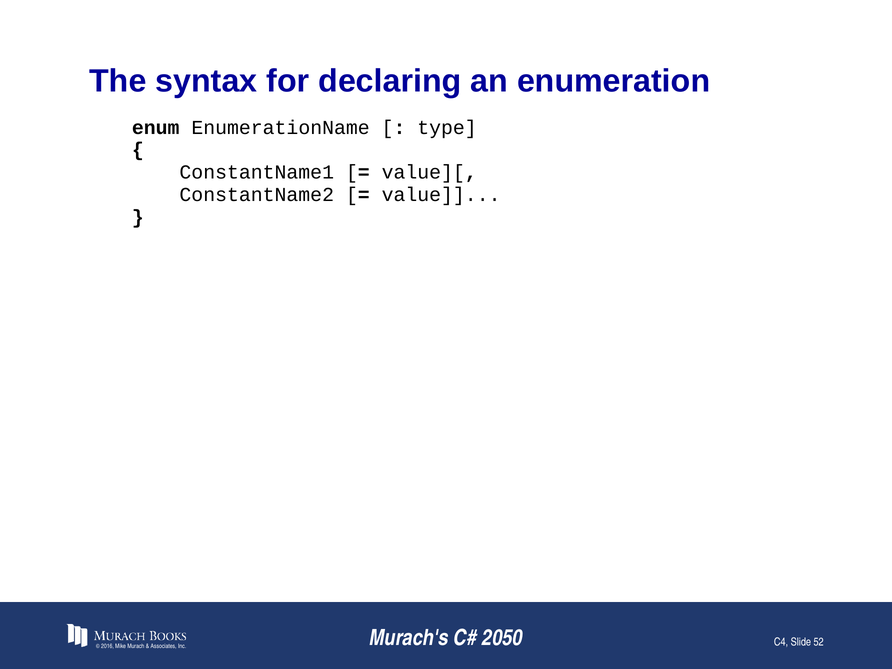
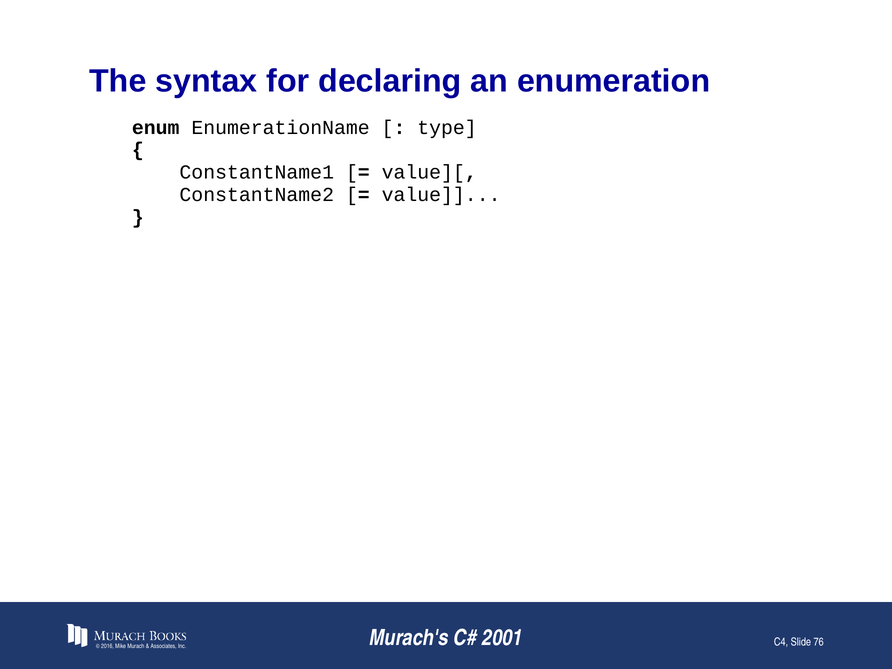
2050: 2050 -> 2001
52: 52 -> 76
